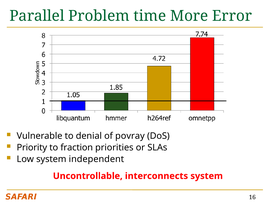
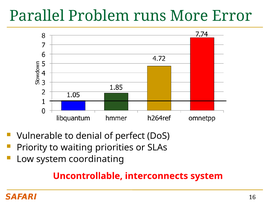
time: time -> runs
povray: povray -> perfect
fraction: fraction -> waiting
independent: independent -> coordinating
